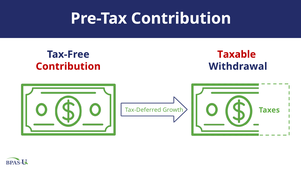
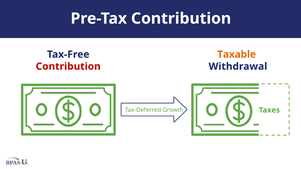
Taxable colour: red -> orange
